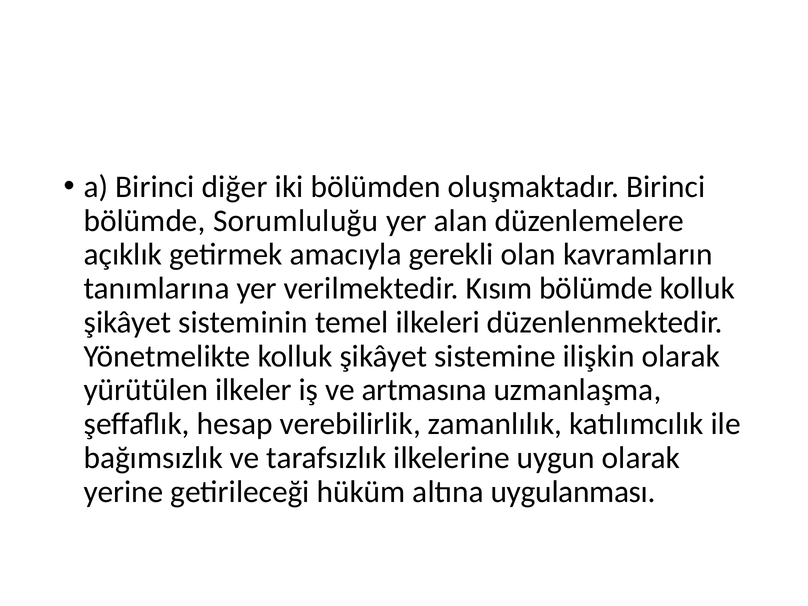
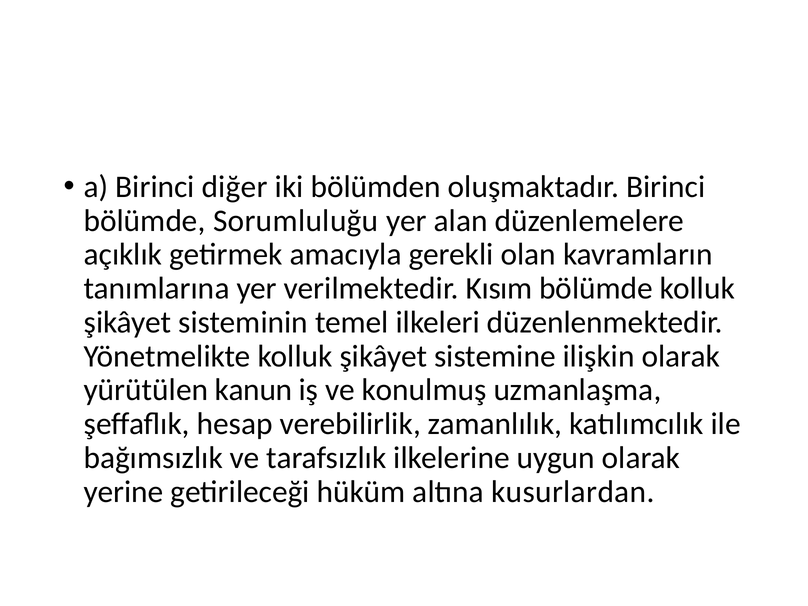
ilkeler: ilkeler -> kanun
artmasına: artmasına -> konulmuş
uygulanması: uygulanması -> kusurlardan
